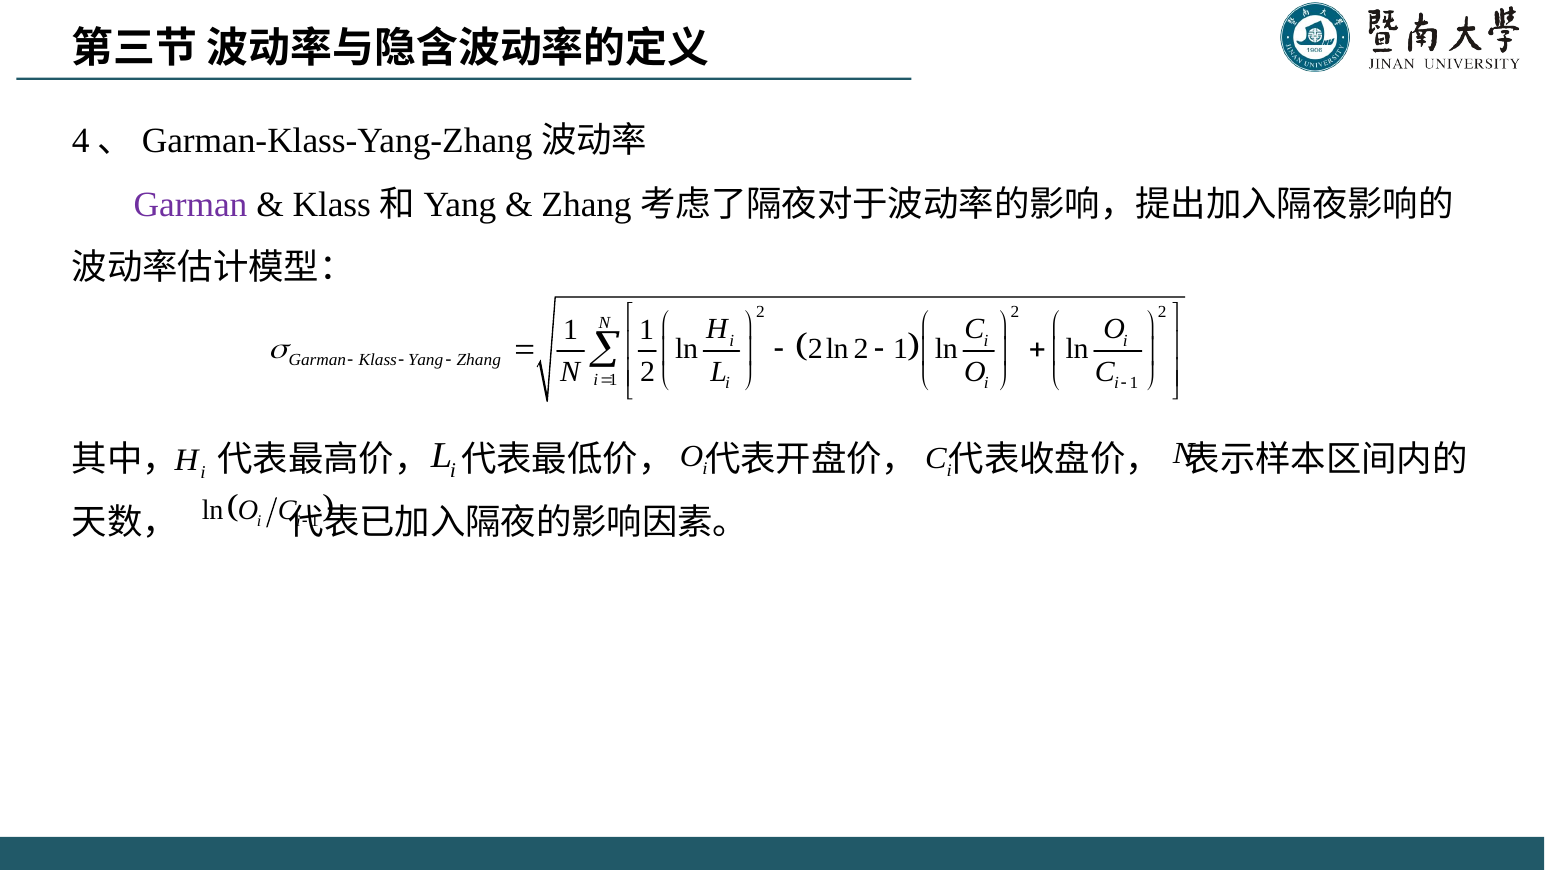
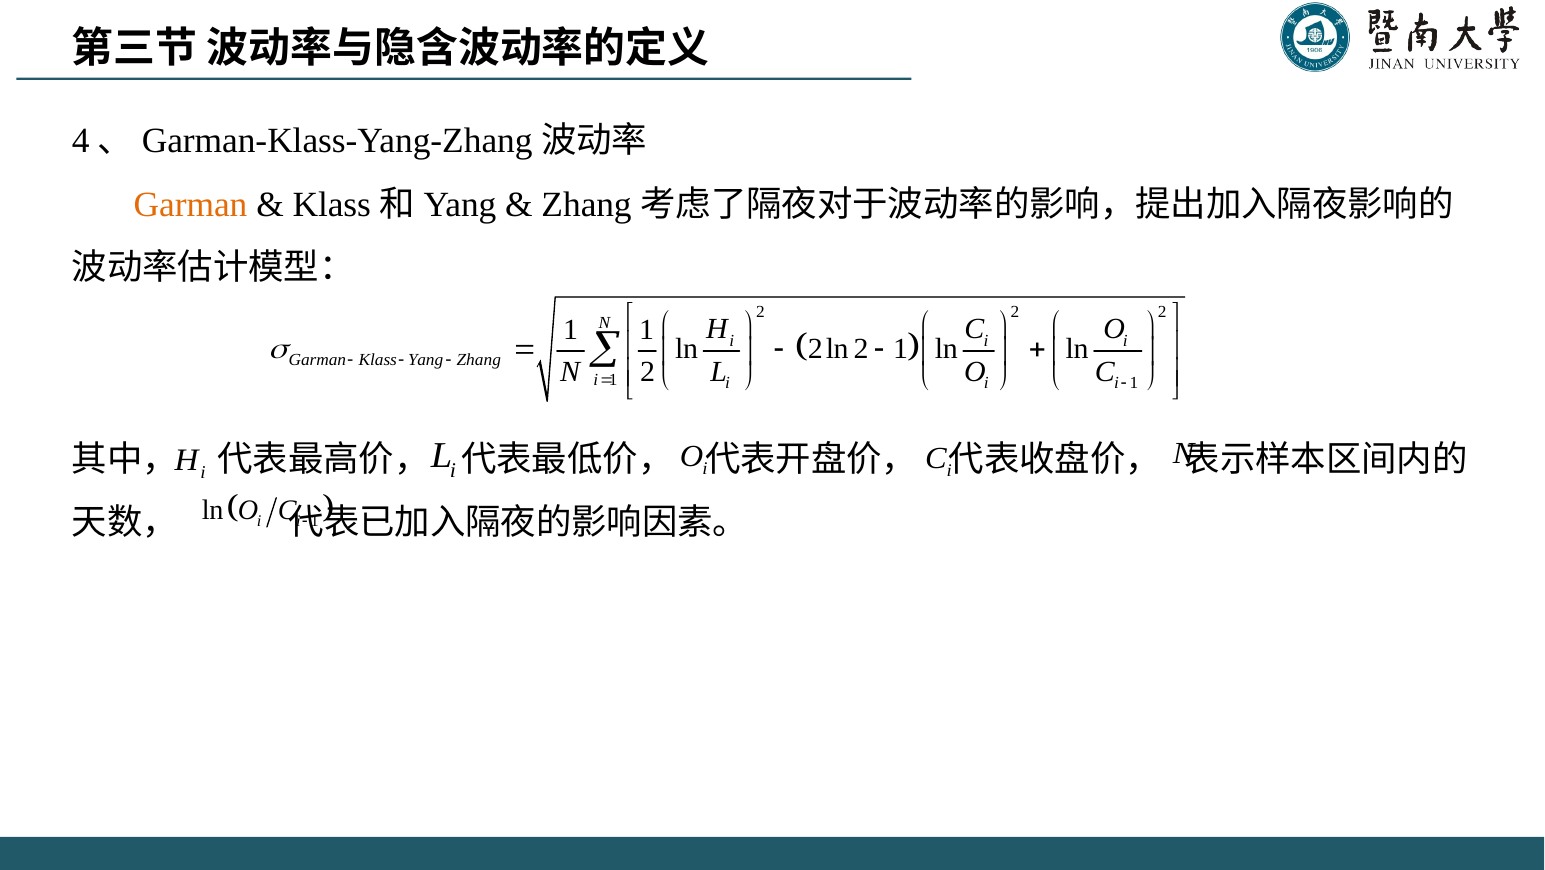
Garman at (191, 204) colour: purple -> orange
